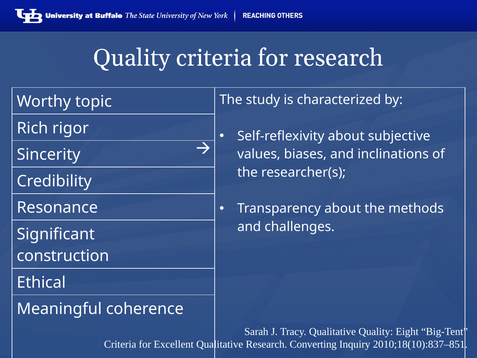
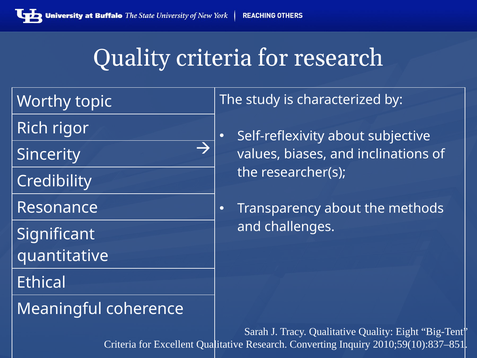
construction: construction -> quantitative
2010;18(10):837–851: 2010;18(10):837–851 -> 2010;59(10):837–851
